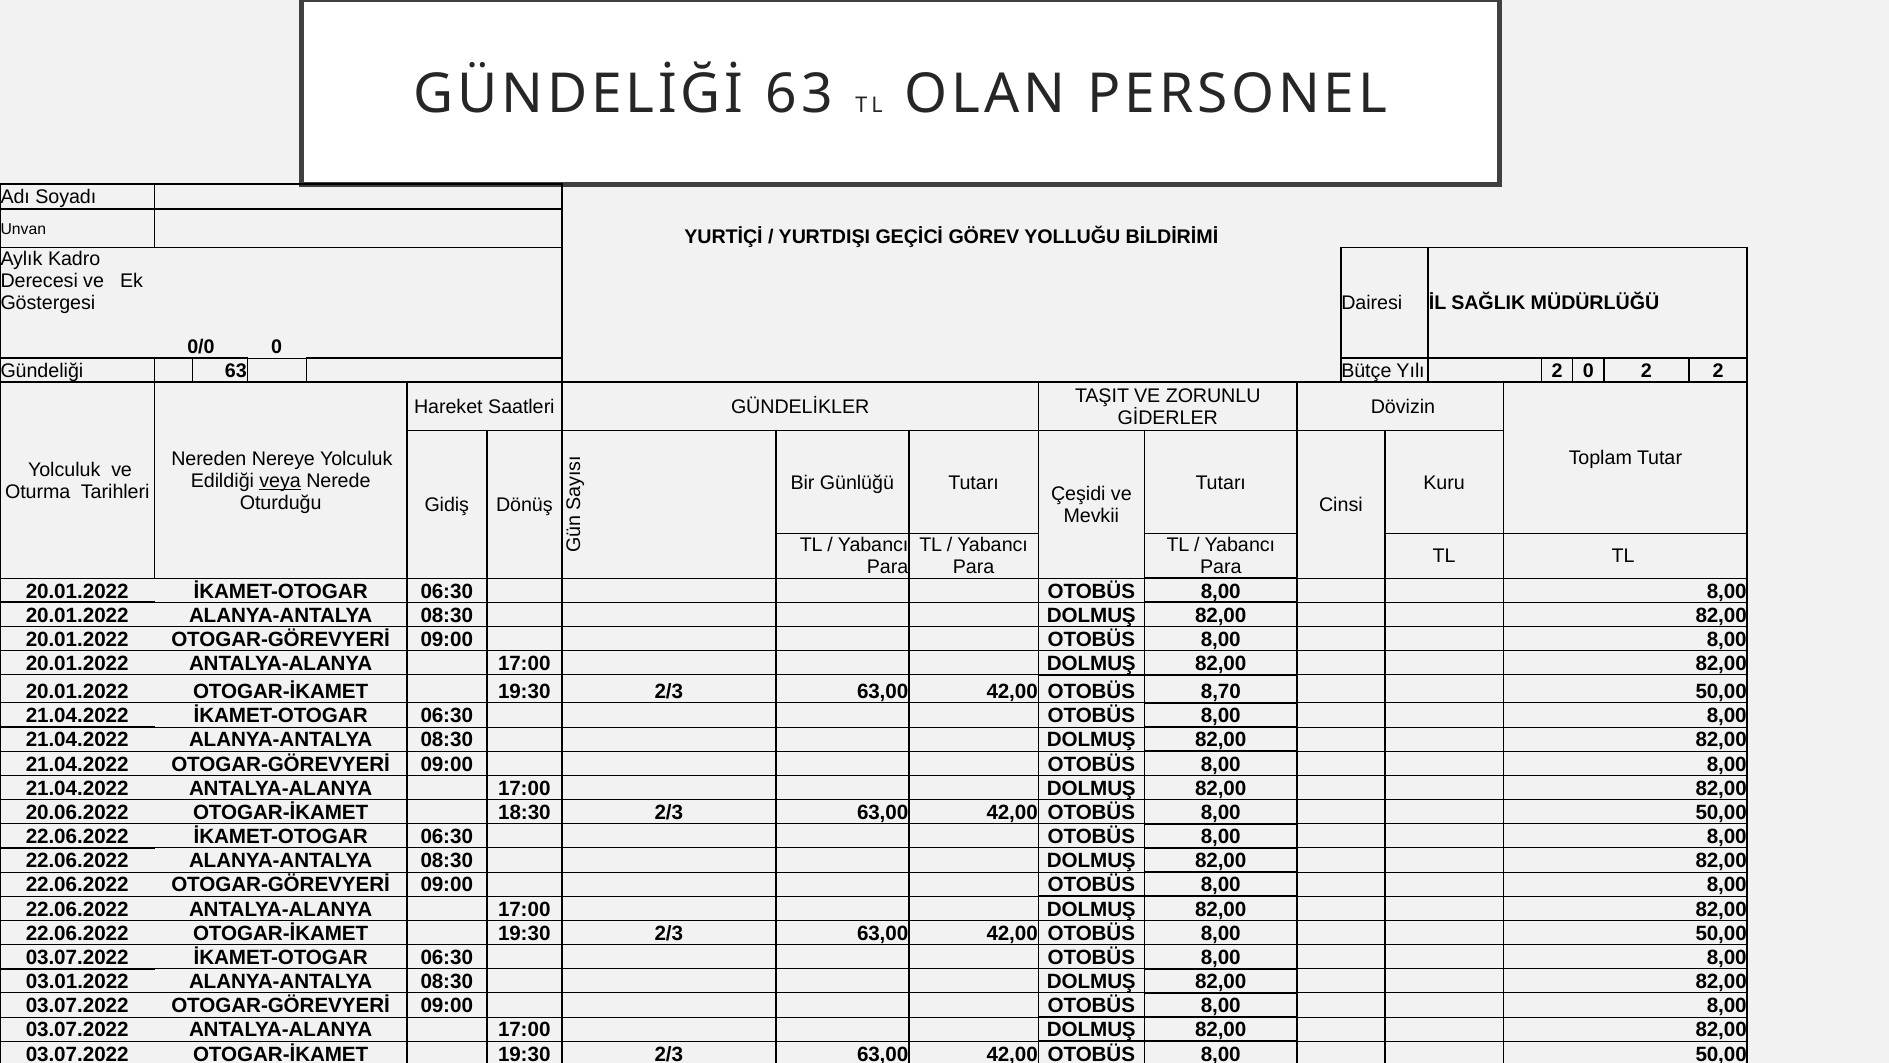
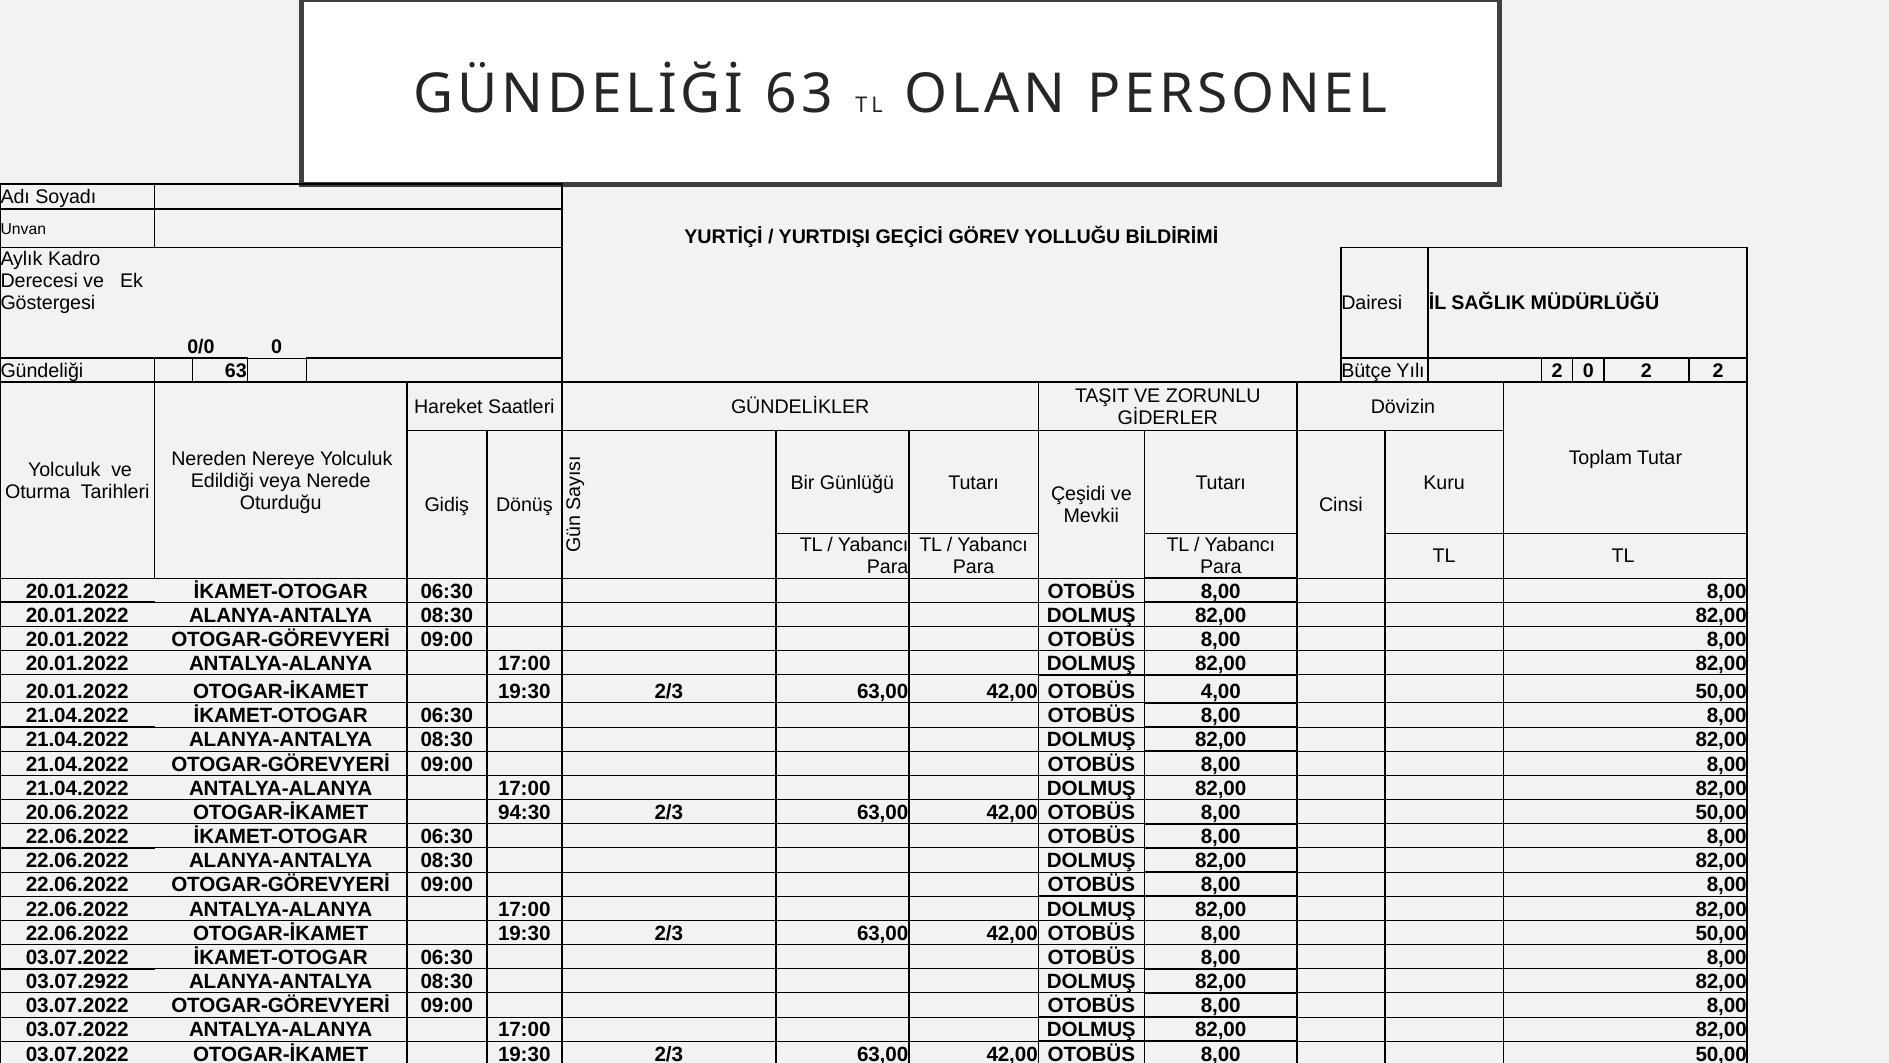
veya underline: present -> none
8,70: 8,70 -> 4,00
18:30: 18:30 -> 94:30
03.01.2022: 03.01.2022 -> 03.07.2922
